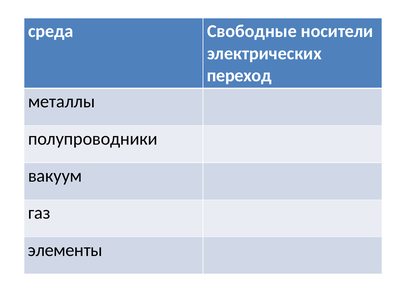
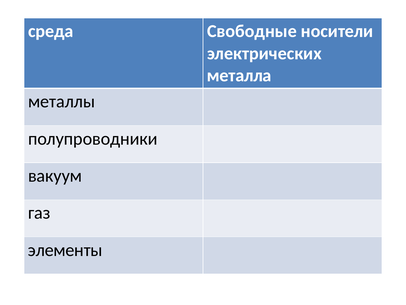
переход: переход -> металла
